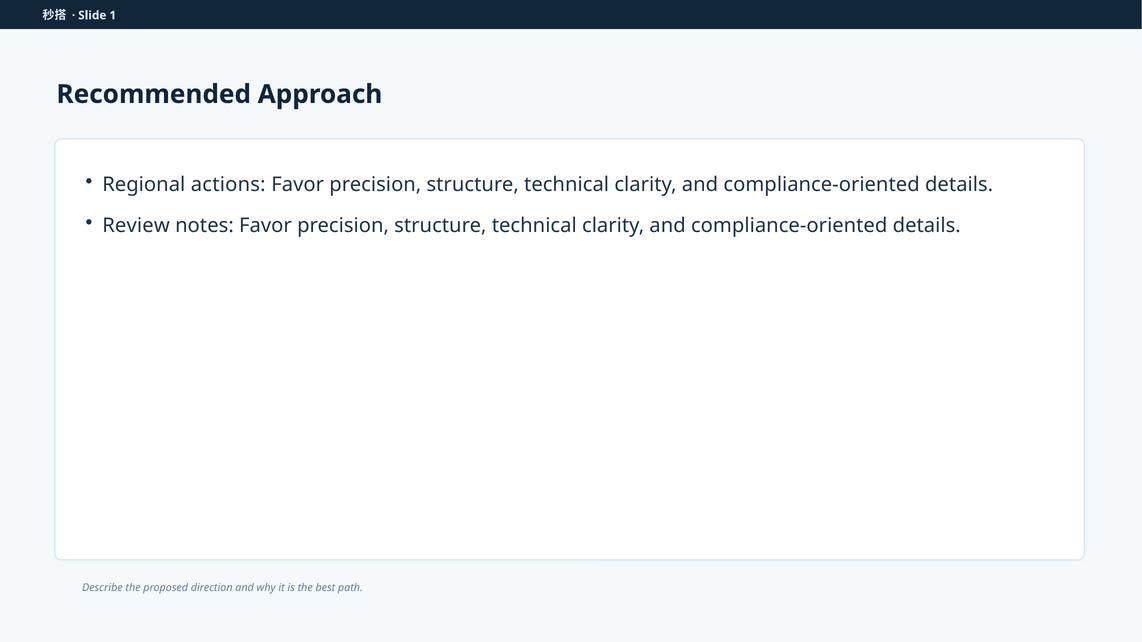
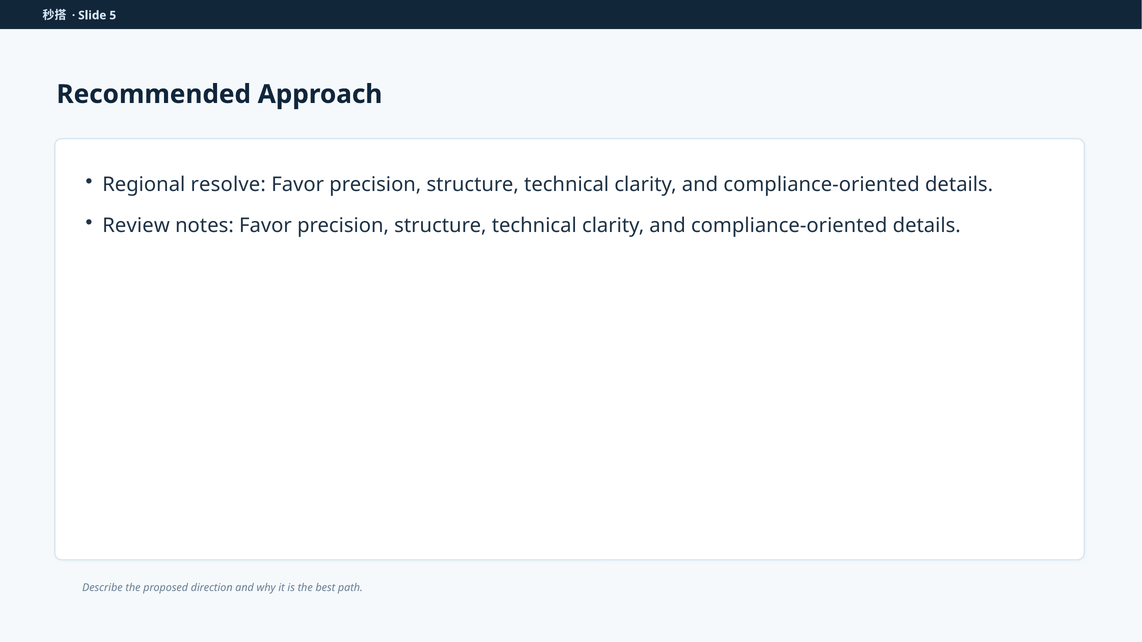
1: 1 -> 5
actions: actions -> resolve
